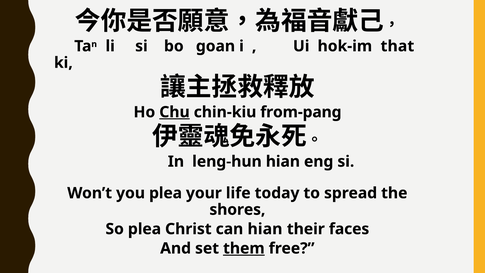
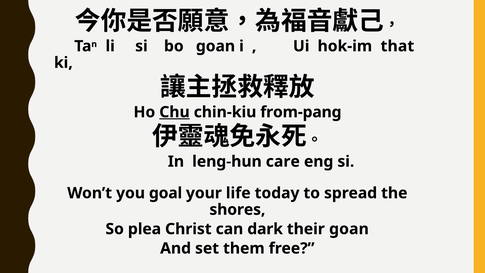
leng-hun hian: hian -> care
you plea: plea -> goal
can hian: hian -> dark
their faces: faces -> goan
them underline: present -> none
